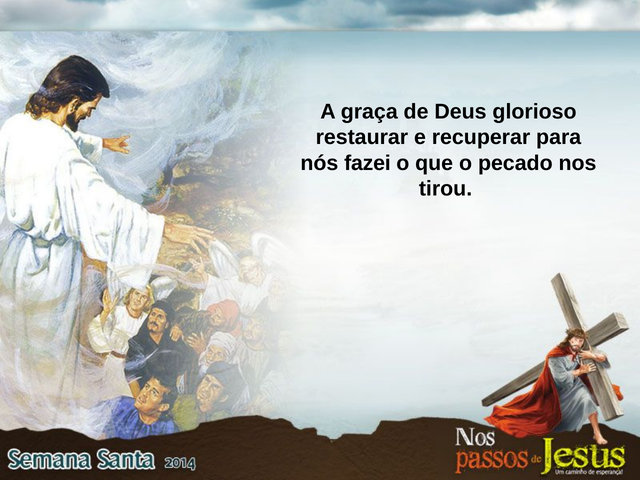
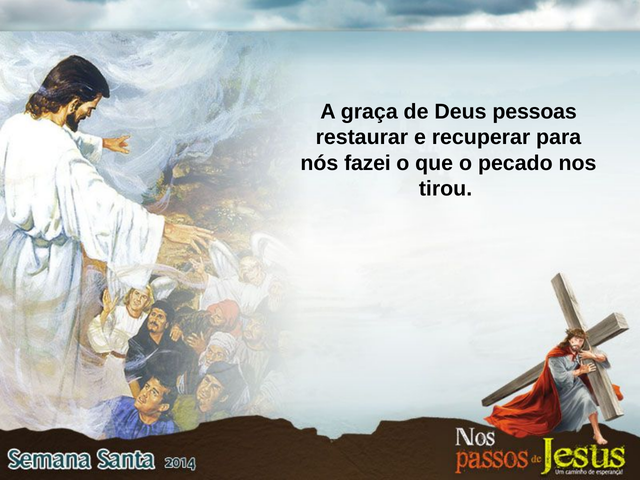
glorioso: glorioso -> pessoas
